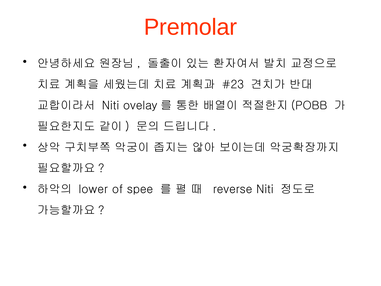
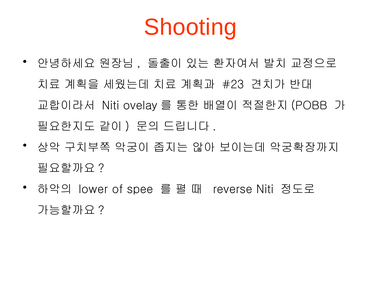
Premolar: Premolar -> Shooting
